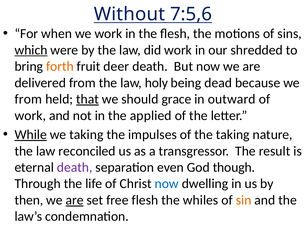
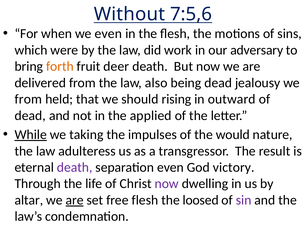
we work: work -> even
which underline: present -> none
shredded: shredded -> adversary
holy: holy -> also
because: because -> jealousy
that underline: present -> none
grace: grace -> rising
work at (30, 115): work -> dead
the taking: taking -> would
reconciled: reconciled -> adulteress
though: though -> victory
now at (167, 183) colour: blue -> purple
then: then -> altar
whiles: whiles -> loosed
sin colour: orange -> purple
